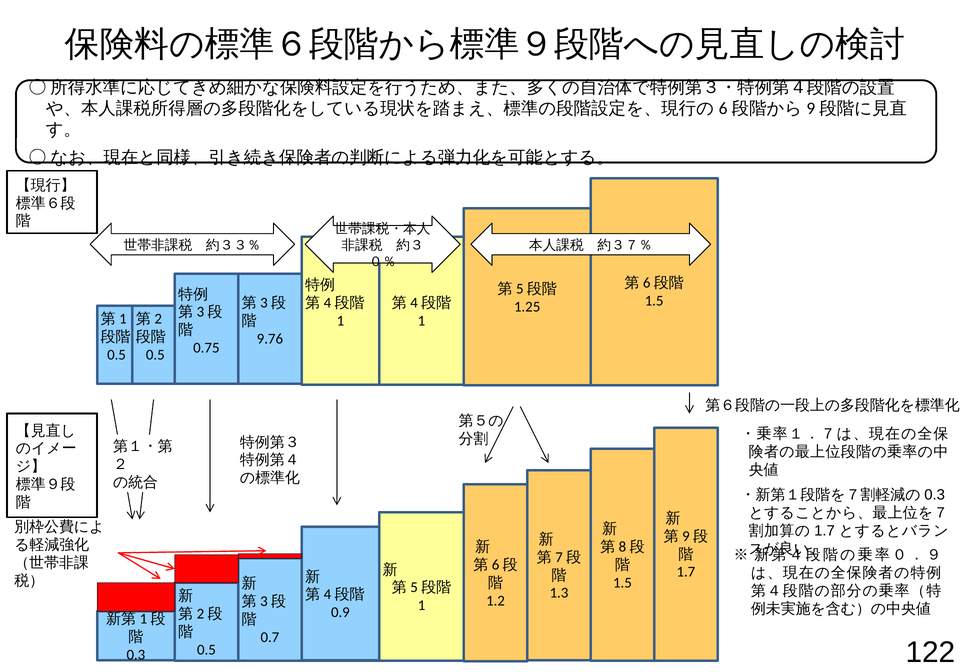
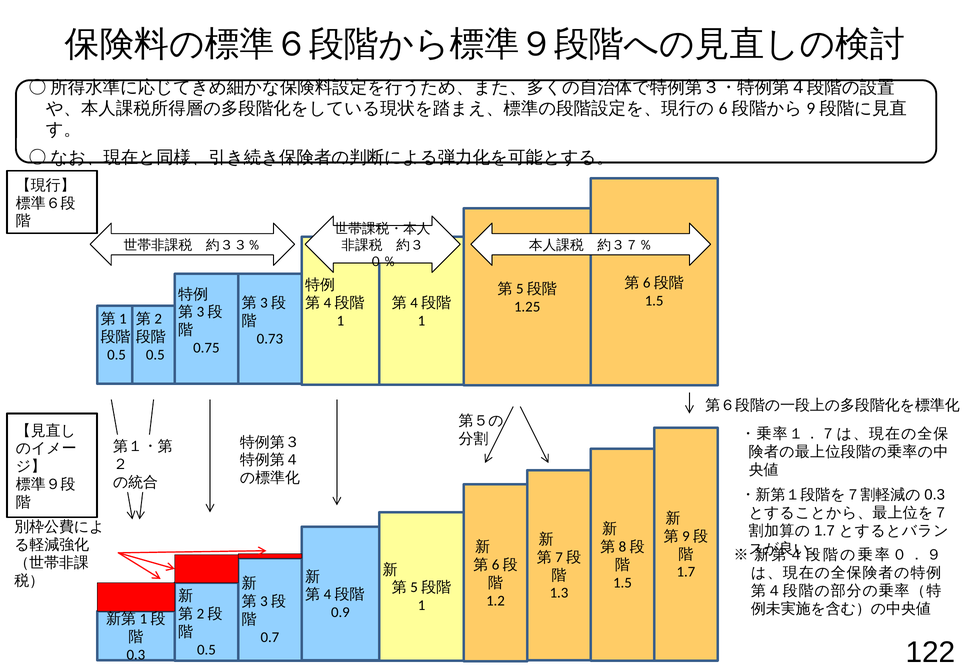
9.76: 9.76 -> 0.73
